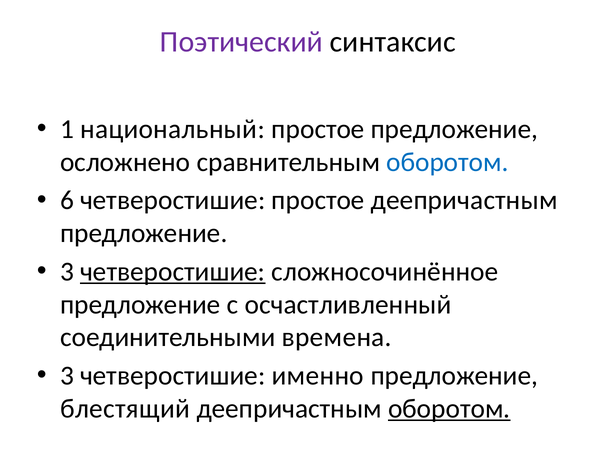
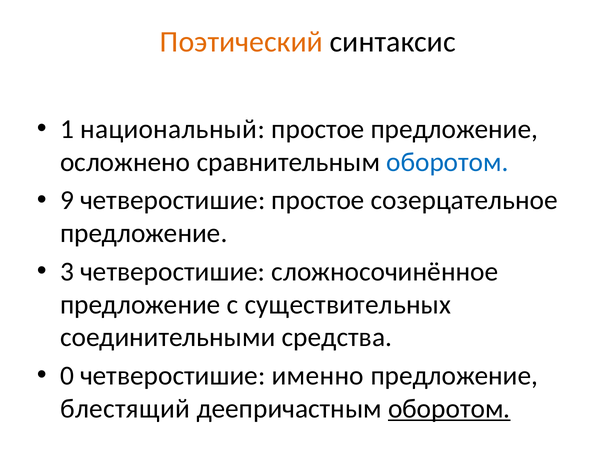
Поэтический colour: purple -> orange
6: 6 -> 9
простое деепричастным: деепричастным -> созерцательное
четверостишие at (173, 272) underline: present -> none
осчастливленный: осчастливленный -> существительных
времена: времена -> средства
3 at (67, 376): 3 -> 0
